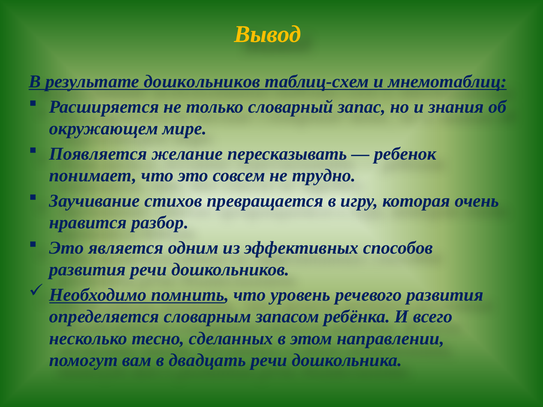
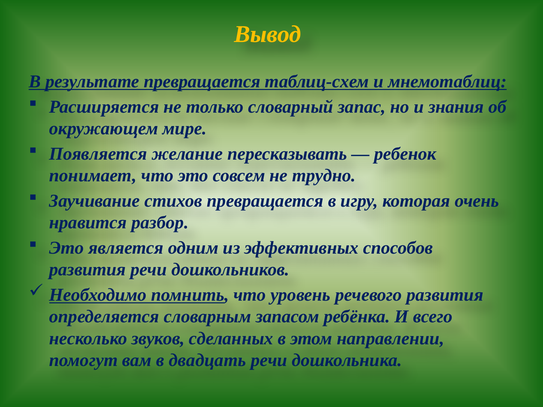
результате дошкольников: дошкольников -> превращается
тесно: тесно -> звуков
